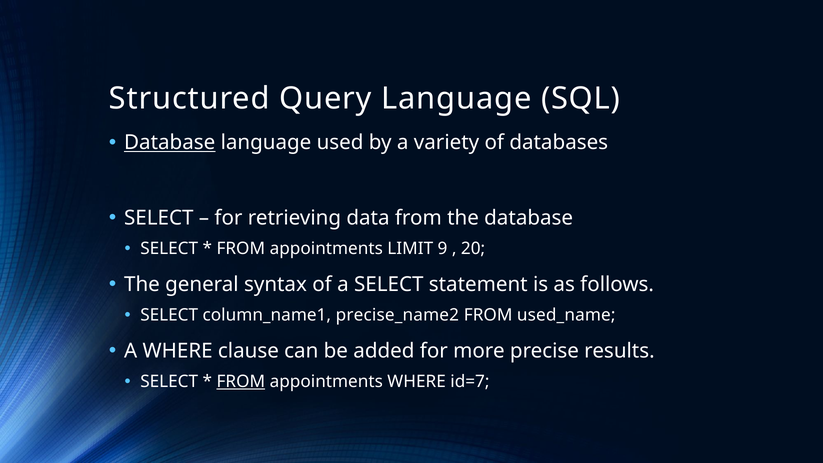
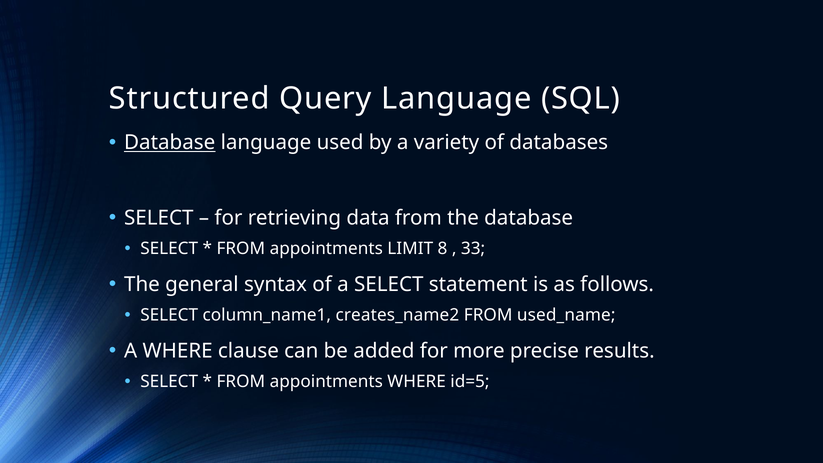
9: 9 -> 8
20: 20 -> 33
precise_name2: precise_name2 -> creates_name2
FROM at (241, 382) underline: present -> none
id=7: id=7 -> id=5
